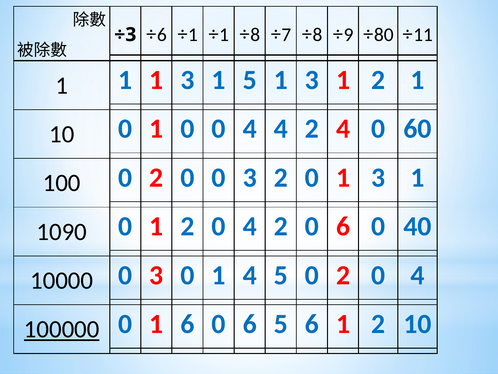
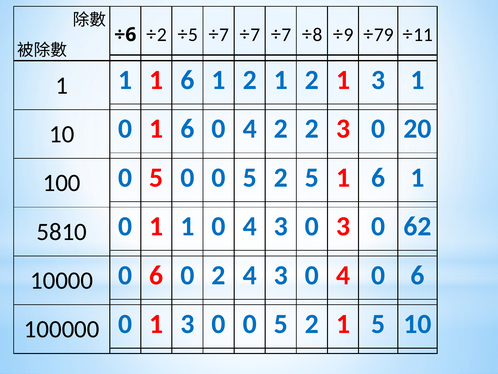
÷3: ÷3 -> ÷6
6 at (162, 35): 6 -> 2
1 at (193, 35): 1 -> 5
1 at (224, 35): 1 -> 7
8 at (255, 35): 8 -> 7
80: 80 -> 79
1 1 3: 3 -> 6
5 at (250, 80): 5 -> 2
3 at (312, 80): 3 -> 2
2 at (378, 80): 2 -> 3
0 1 0: 0 -> 6
4 4: 4 -> 2
2 4: 4 -> 3
60: 60 -> 20
2 at (156, 177): 2 -> 5
3 at (250, 177): 3 -> 5
0 at (312, 177): 0 -> 5
3 at (378, 177): 3 -> 6
0 1 2: 2 -> 1
0 4 2: 2 -> 3
6 at (343, 226): 6 -> 3
40: 40 -> 62
1090: 1090 -> 5810
3 at (156, 275): 3 -> 6
1 at (219, 275): 1 -> 2
5 at (281, 275): 5 -> 3
2 at (343, 275): 2 -> 4
4 at (418, 275): 4 -> 6
0 1 6: 6 -> 3
6 at (250, 324): 6 -> 0
6 at (312, 324): 6 -> 2
2 at (378, 324): 2 -> 5
100000 underline: present -> none
